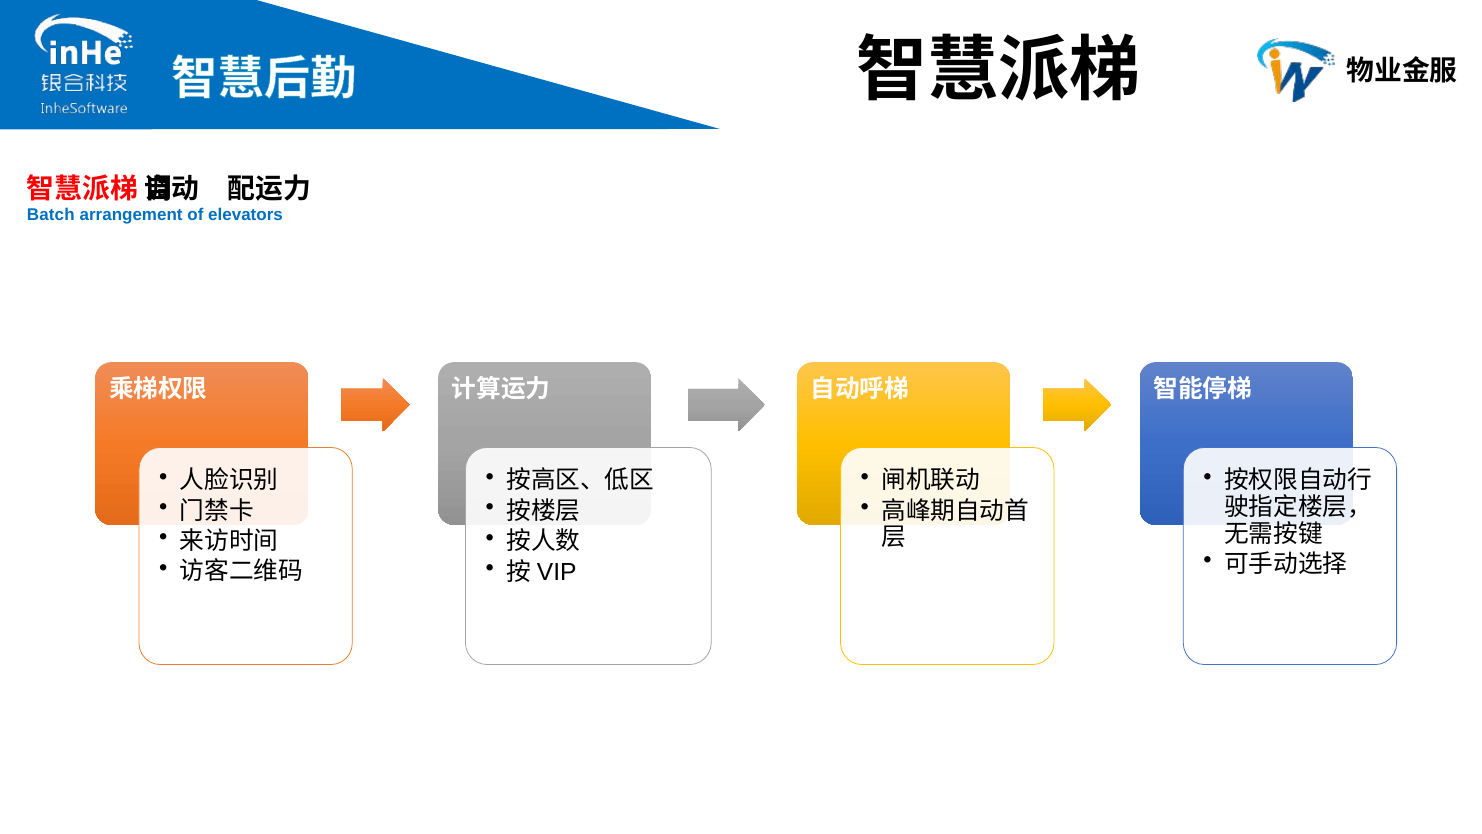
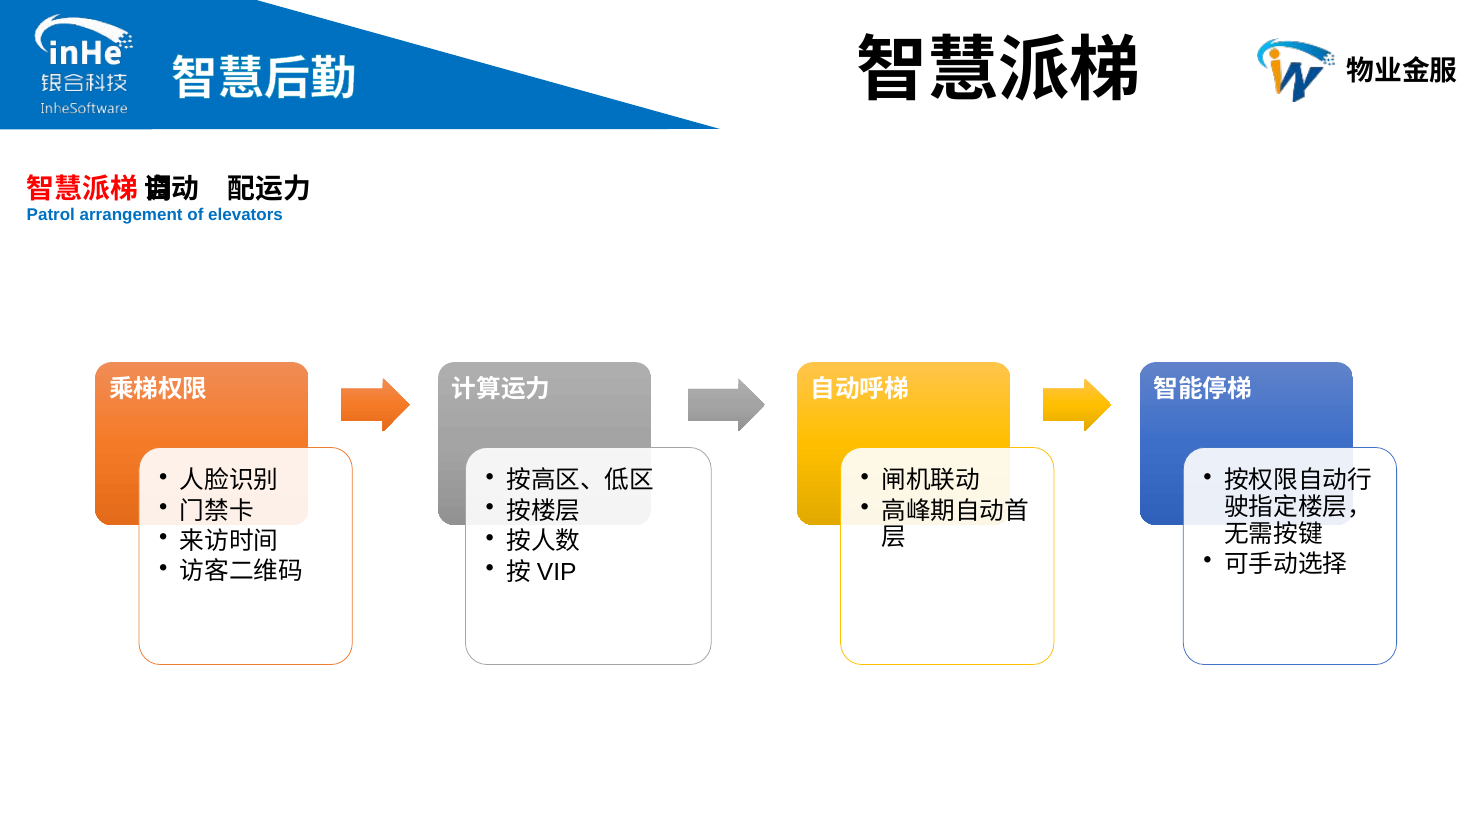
Batch: Batch -> Patrol
